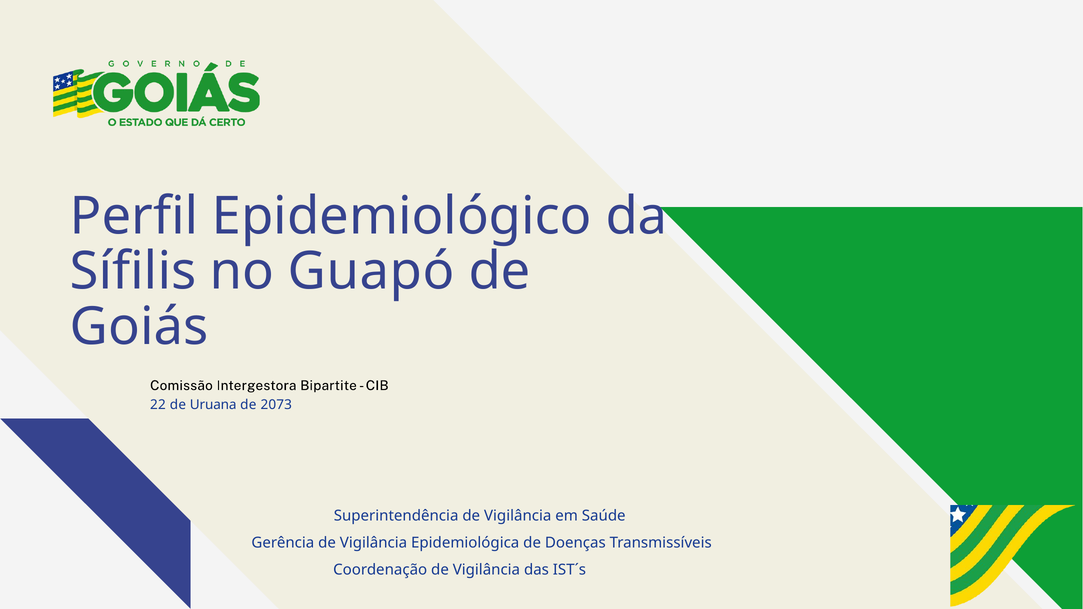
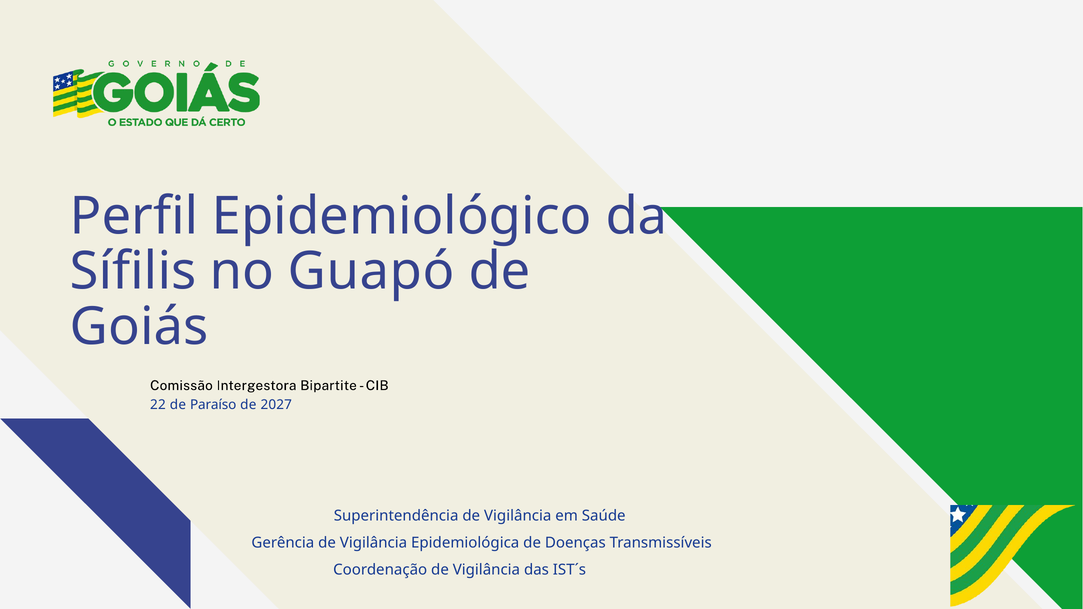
Uruana: Uruana -> Paraíso
2073: 2073 -> 2027
